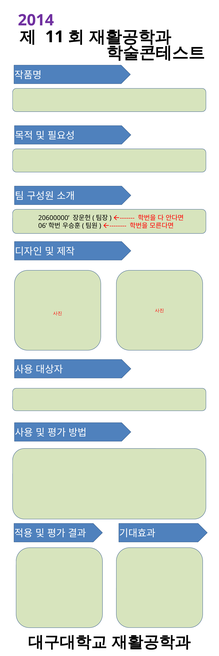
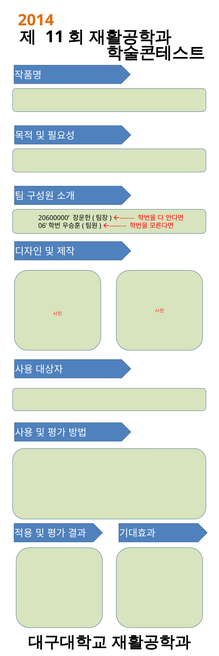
2014 colour: purple -> orange
